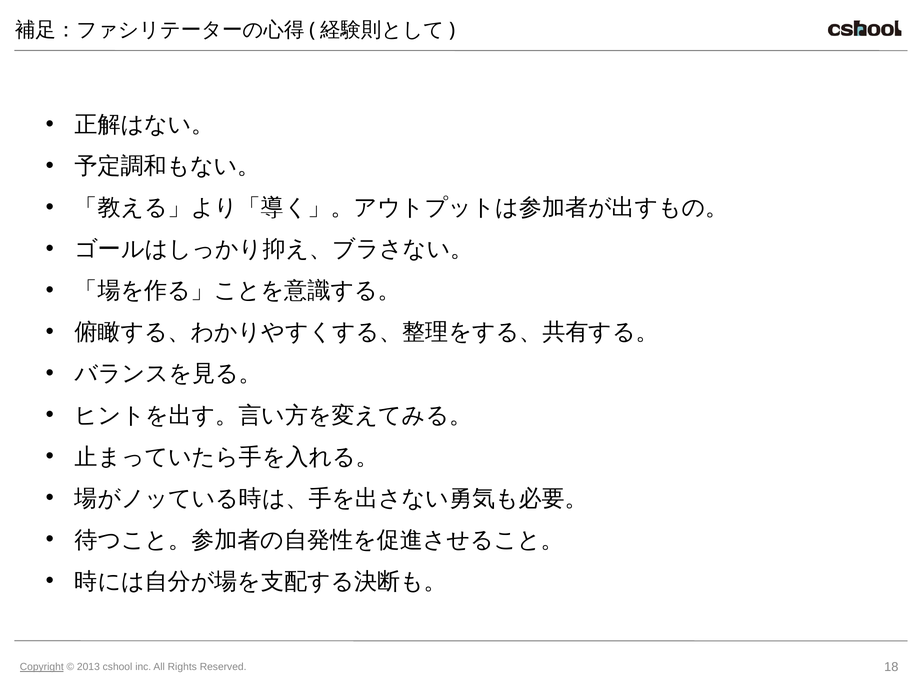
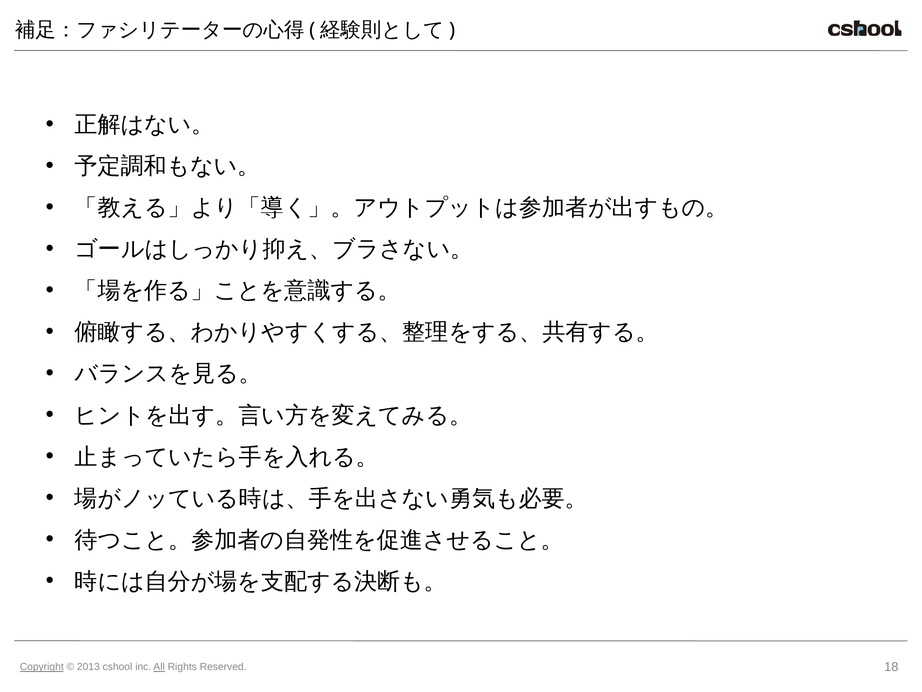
All underline: none -> present
